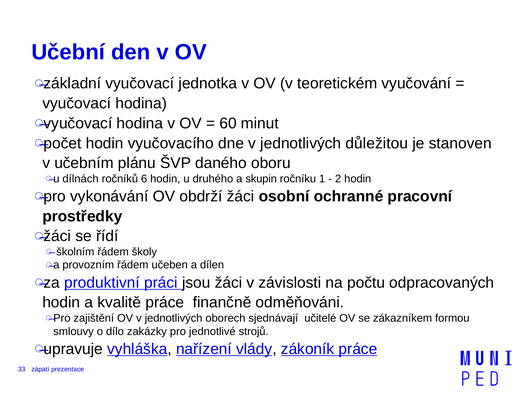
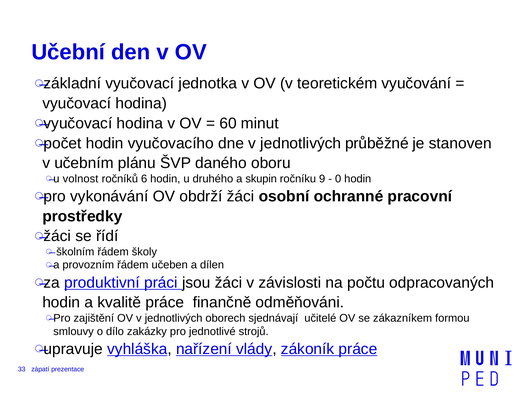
důležitou: důležitou -> průběžné
dílnách: dílnách -> volnost
1: 1 -> 9
2: 2 -> 0
